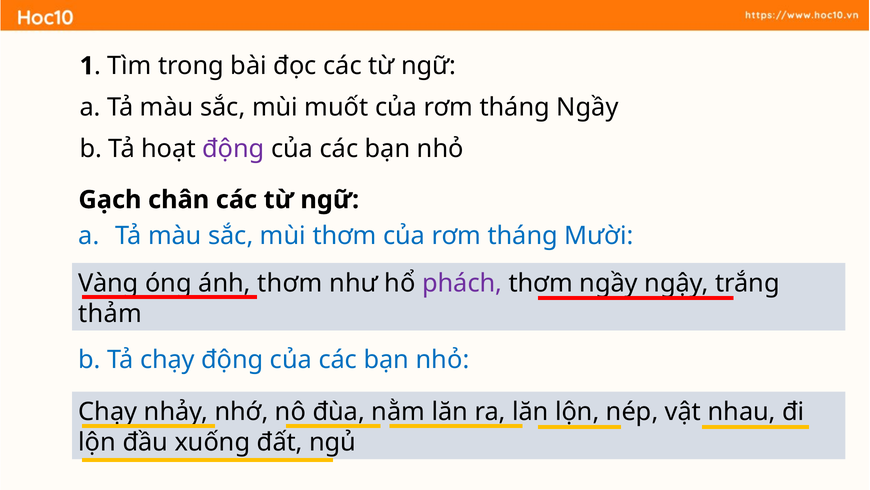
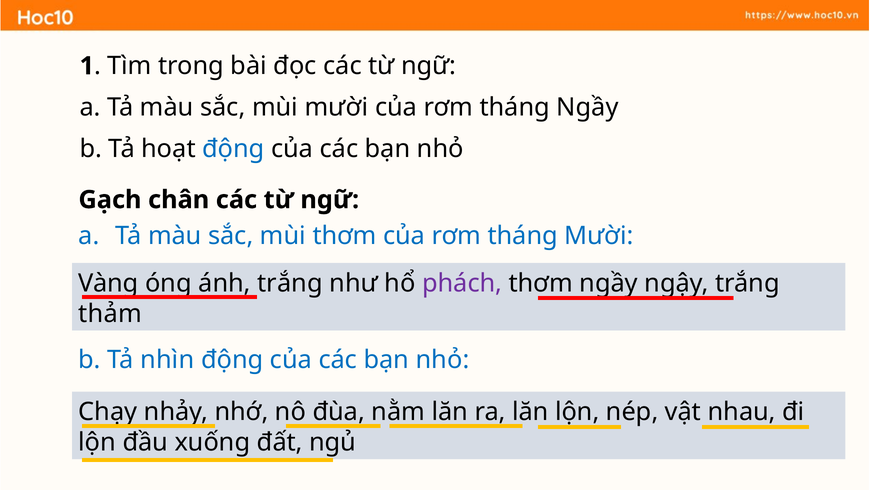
mùi muốt: muốt -> mười
động at (233, 149) colour: purple -> blue
thơm at (290, 283): thơm -> trắng
Tả chạy: chạy -> nhìn
